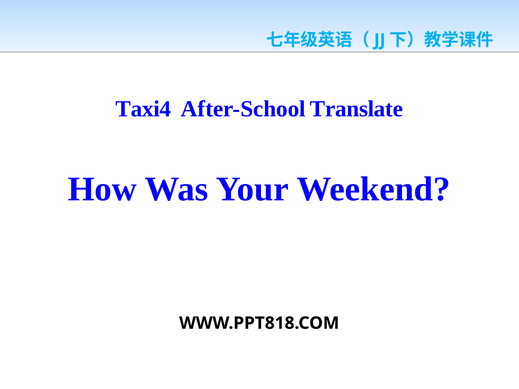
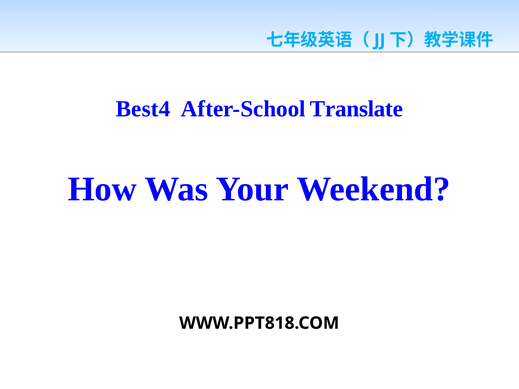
Taxi4: Taxi4 -> Best4
